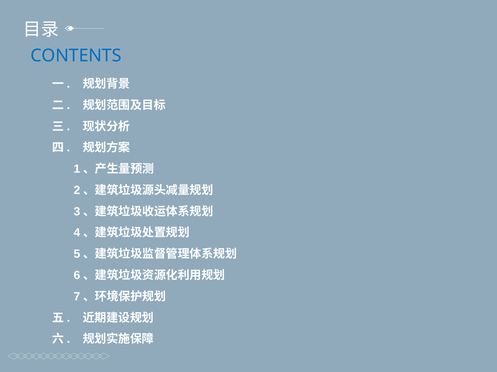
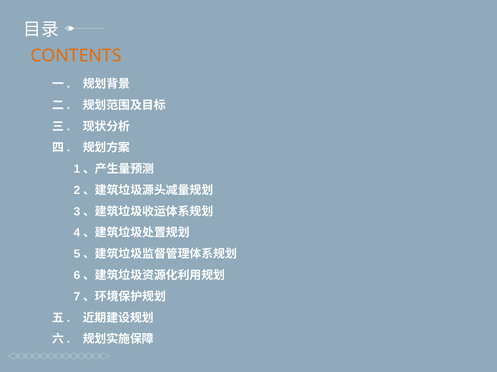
CONTENTS colour: blue -> orange
